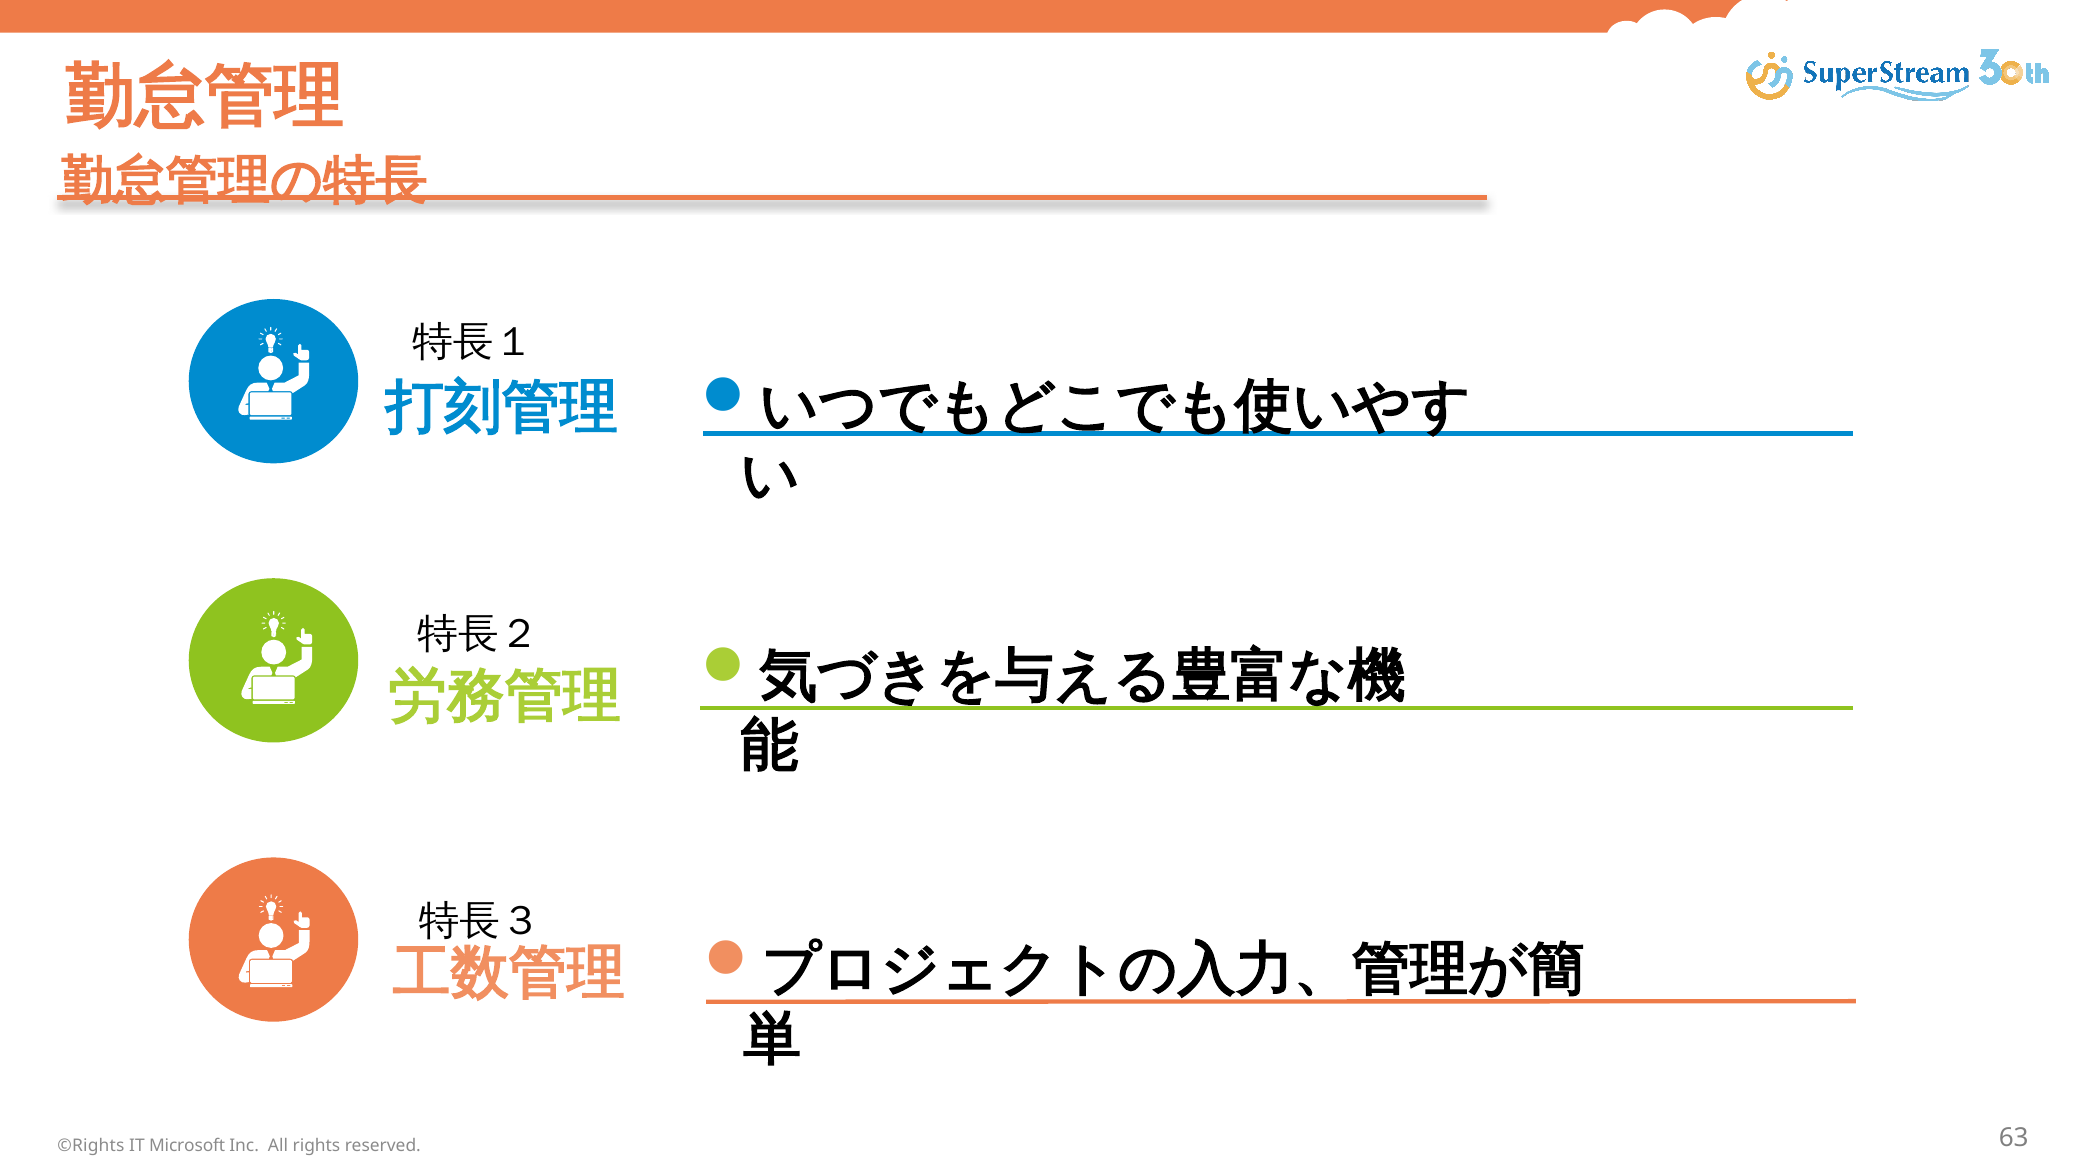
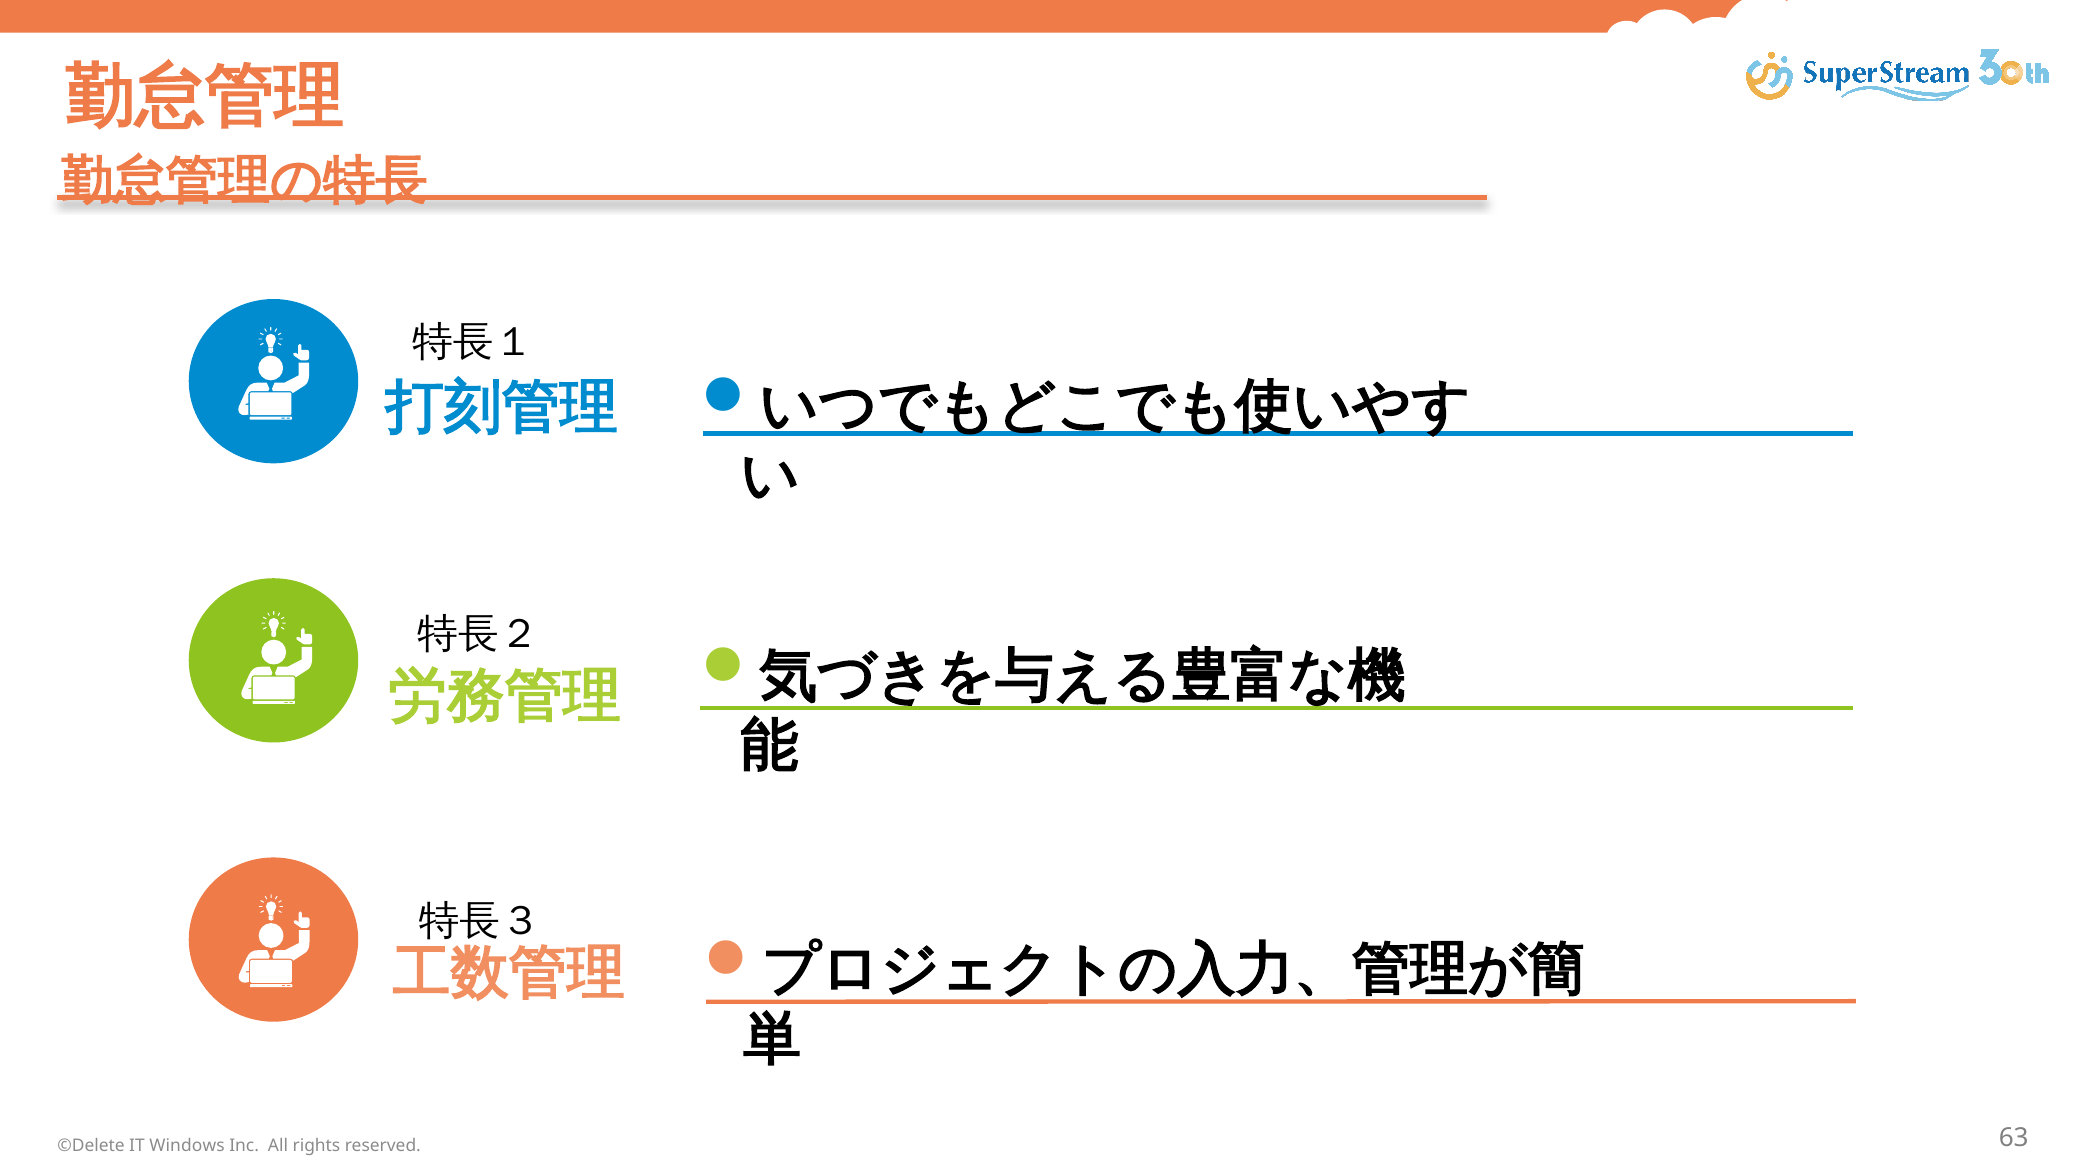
©Rights: ©Rights -> ©Delete
Microsoft: Microsoft -> Windows
